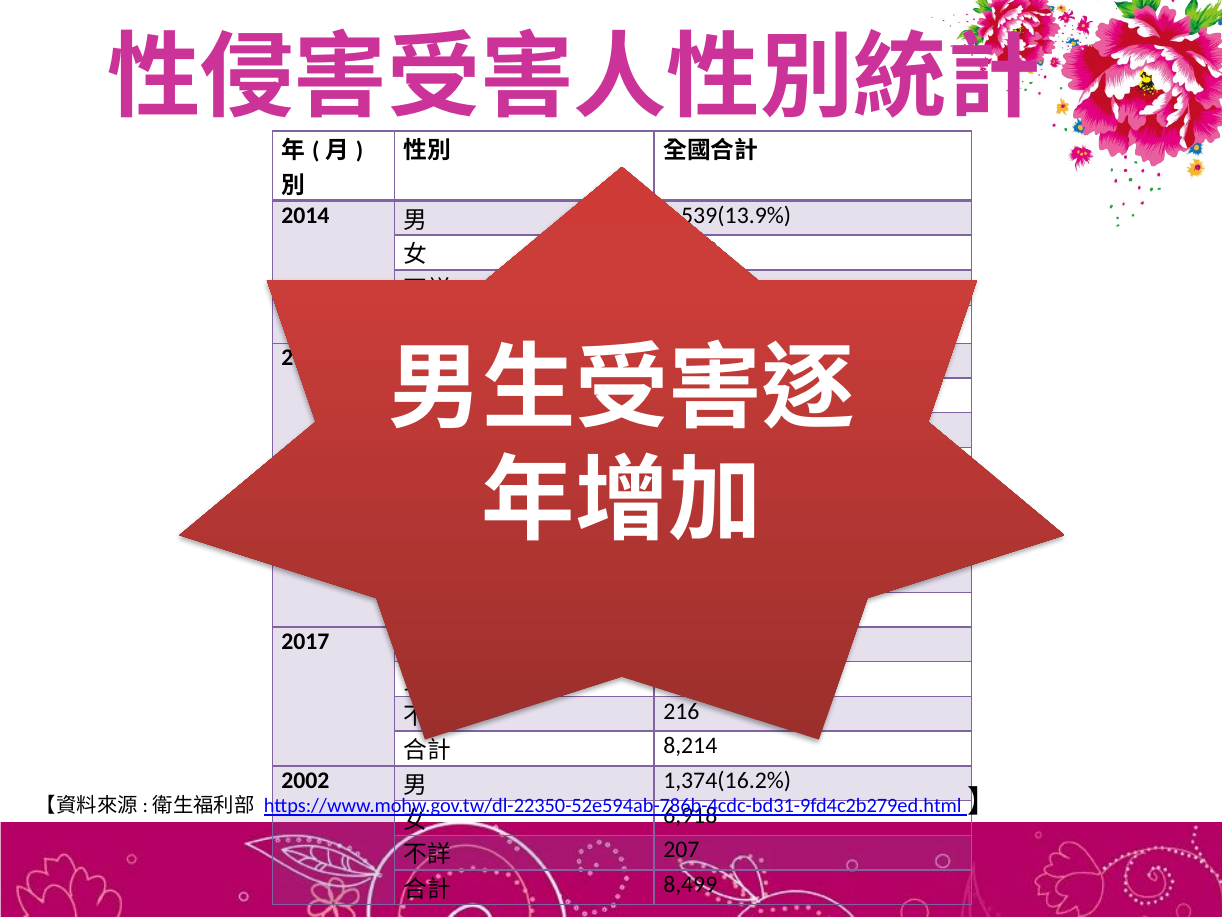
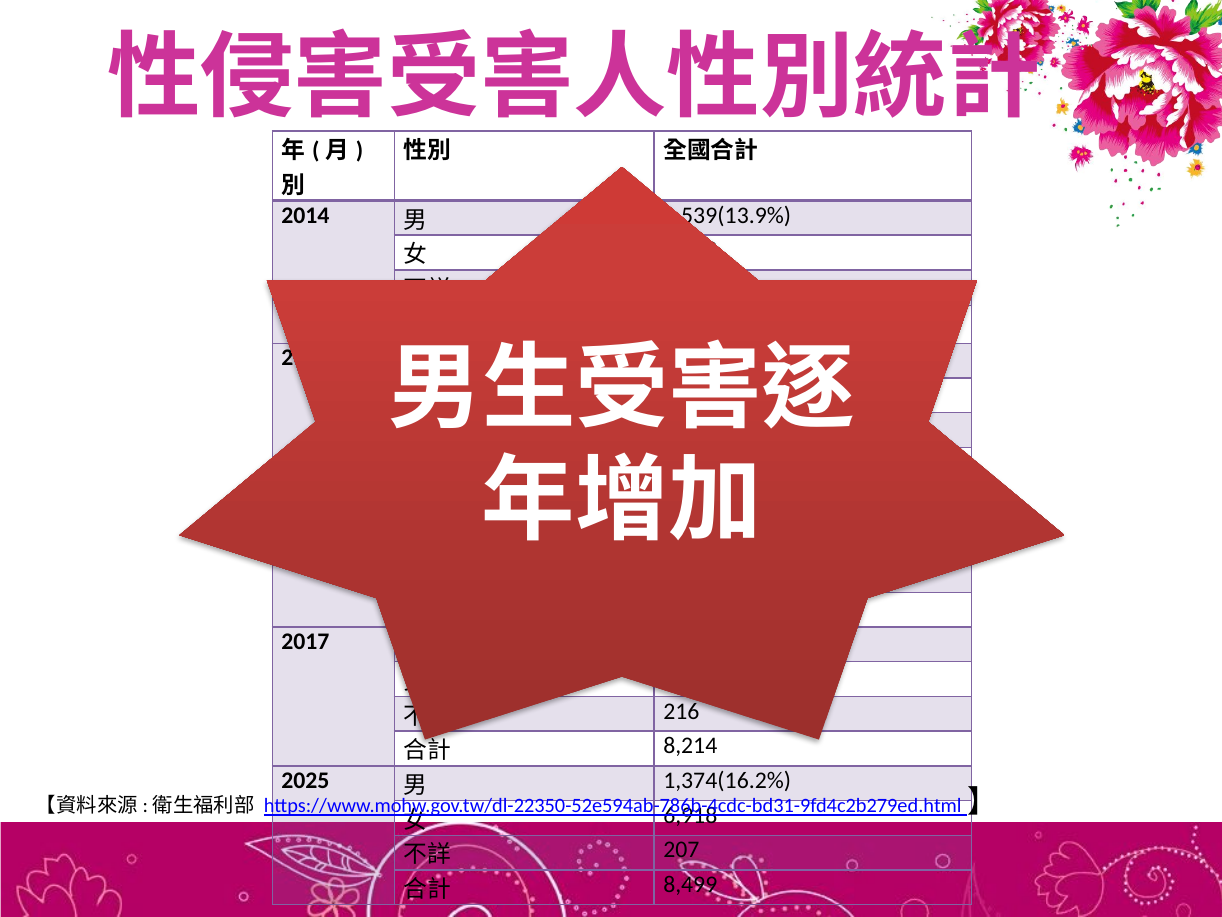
2002: 2002 -> 2025
